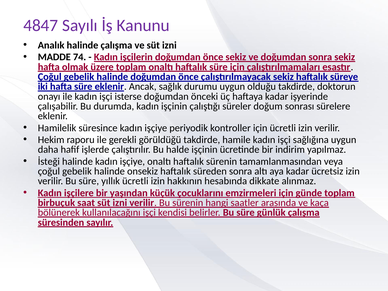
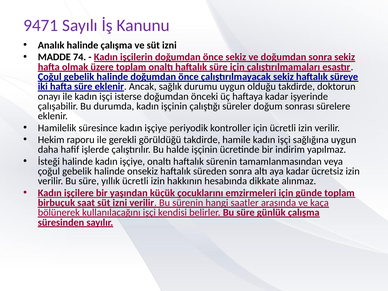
4847: 4847 -> 9471
